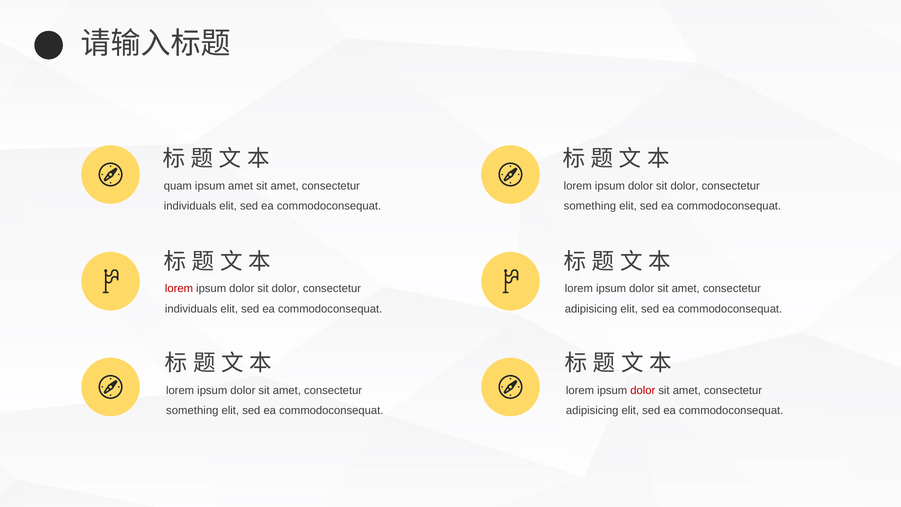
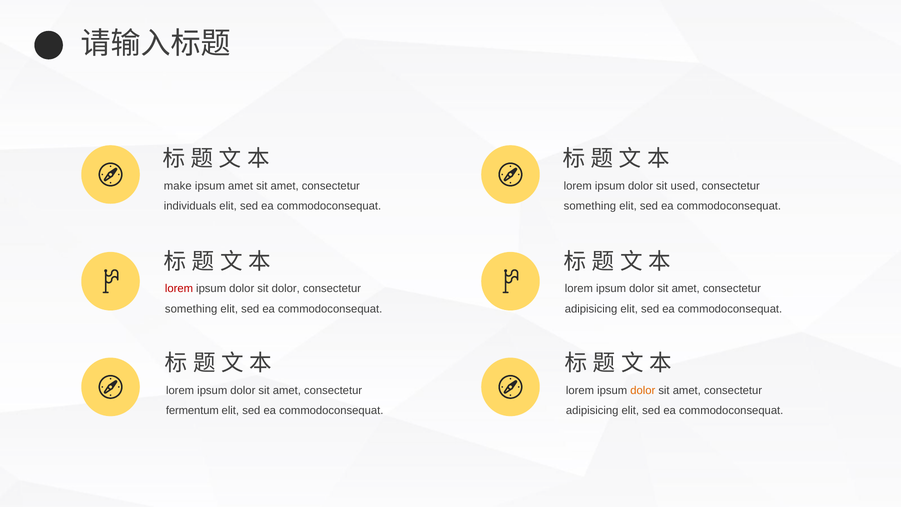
quam: quam -> make
dolor at (685, 186): dolor -> used
individuals at (191, 309): individuals -> something
dolor at (643, 390) colour: red -> orange
something at (192, 410): something -> fermentum
